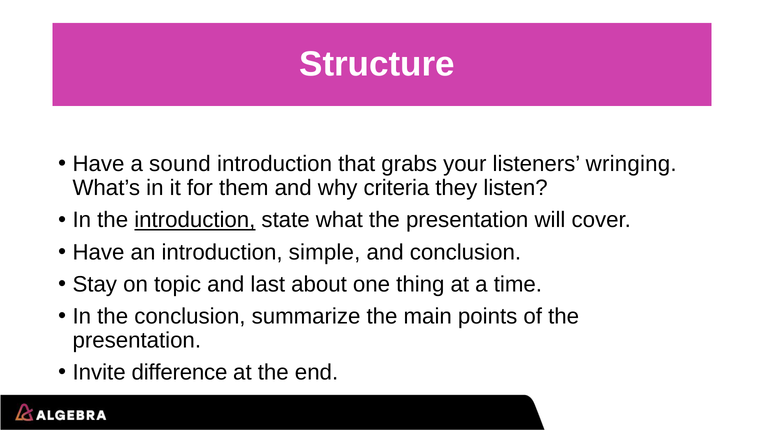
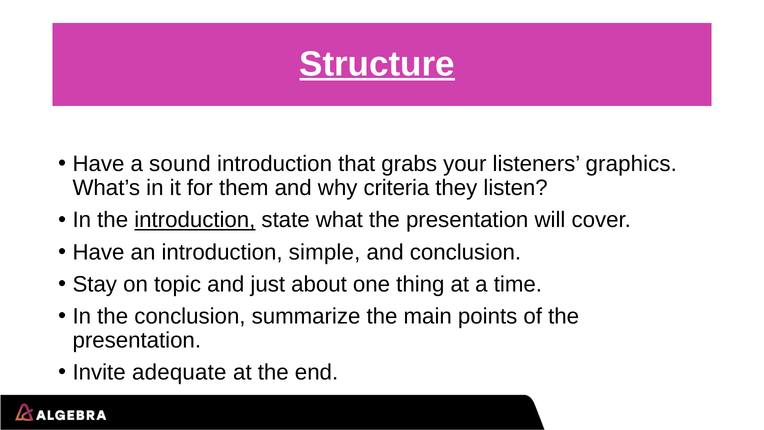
Structure underline: none -> present
wringing: wringing -> graphics
last: last -> just
difference: difference -> adequate
